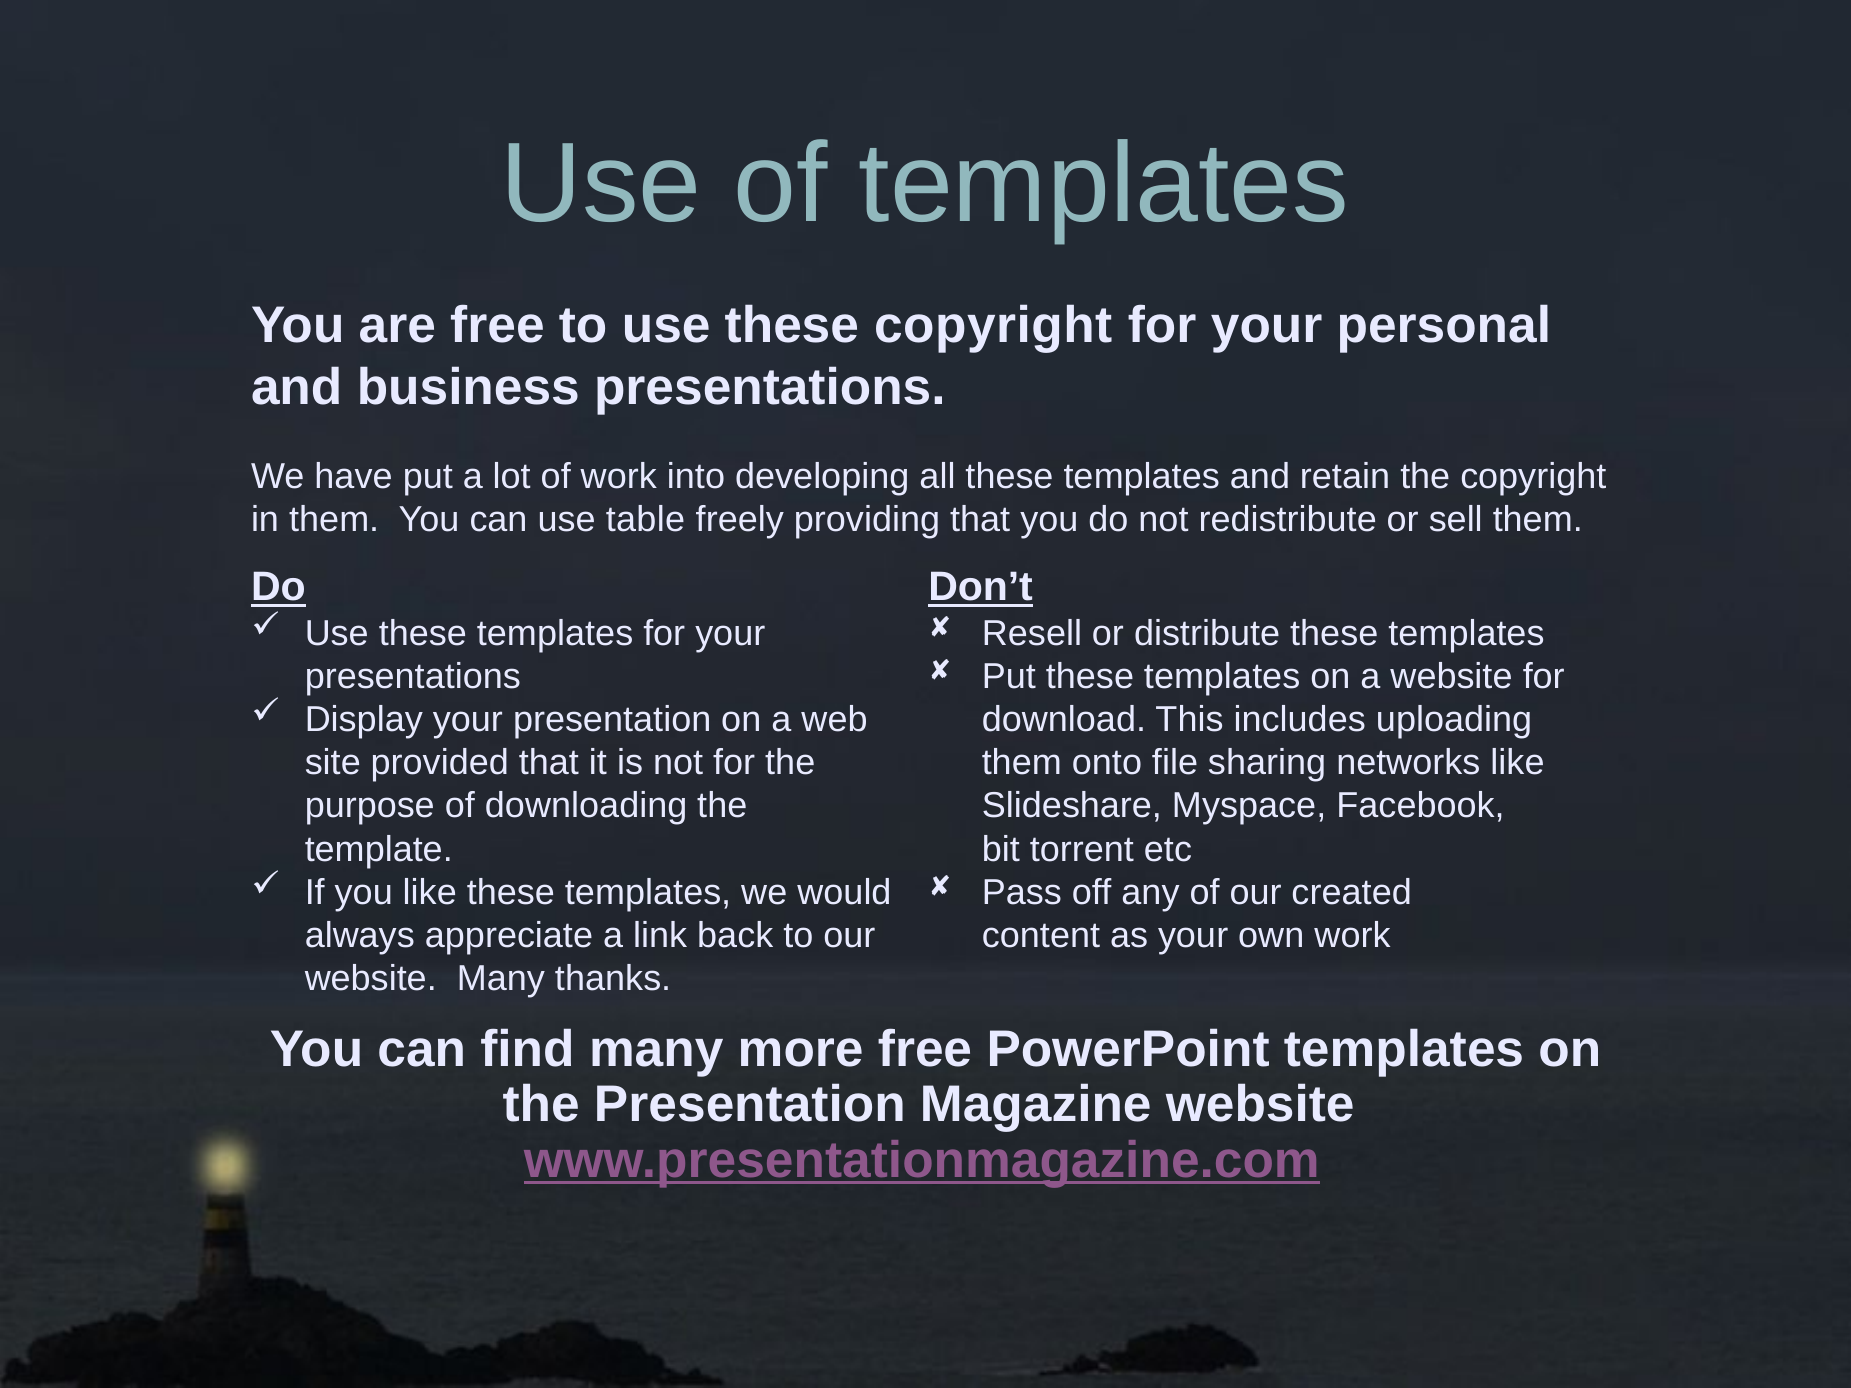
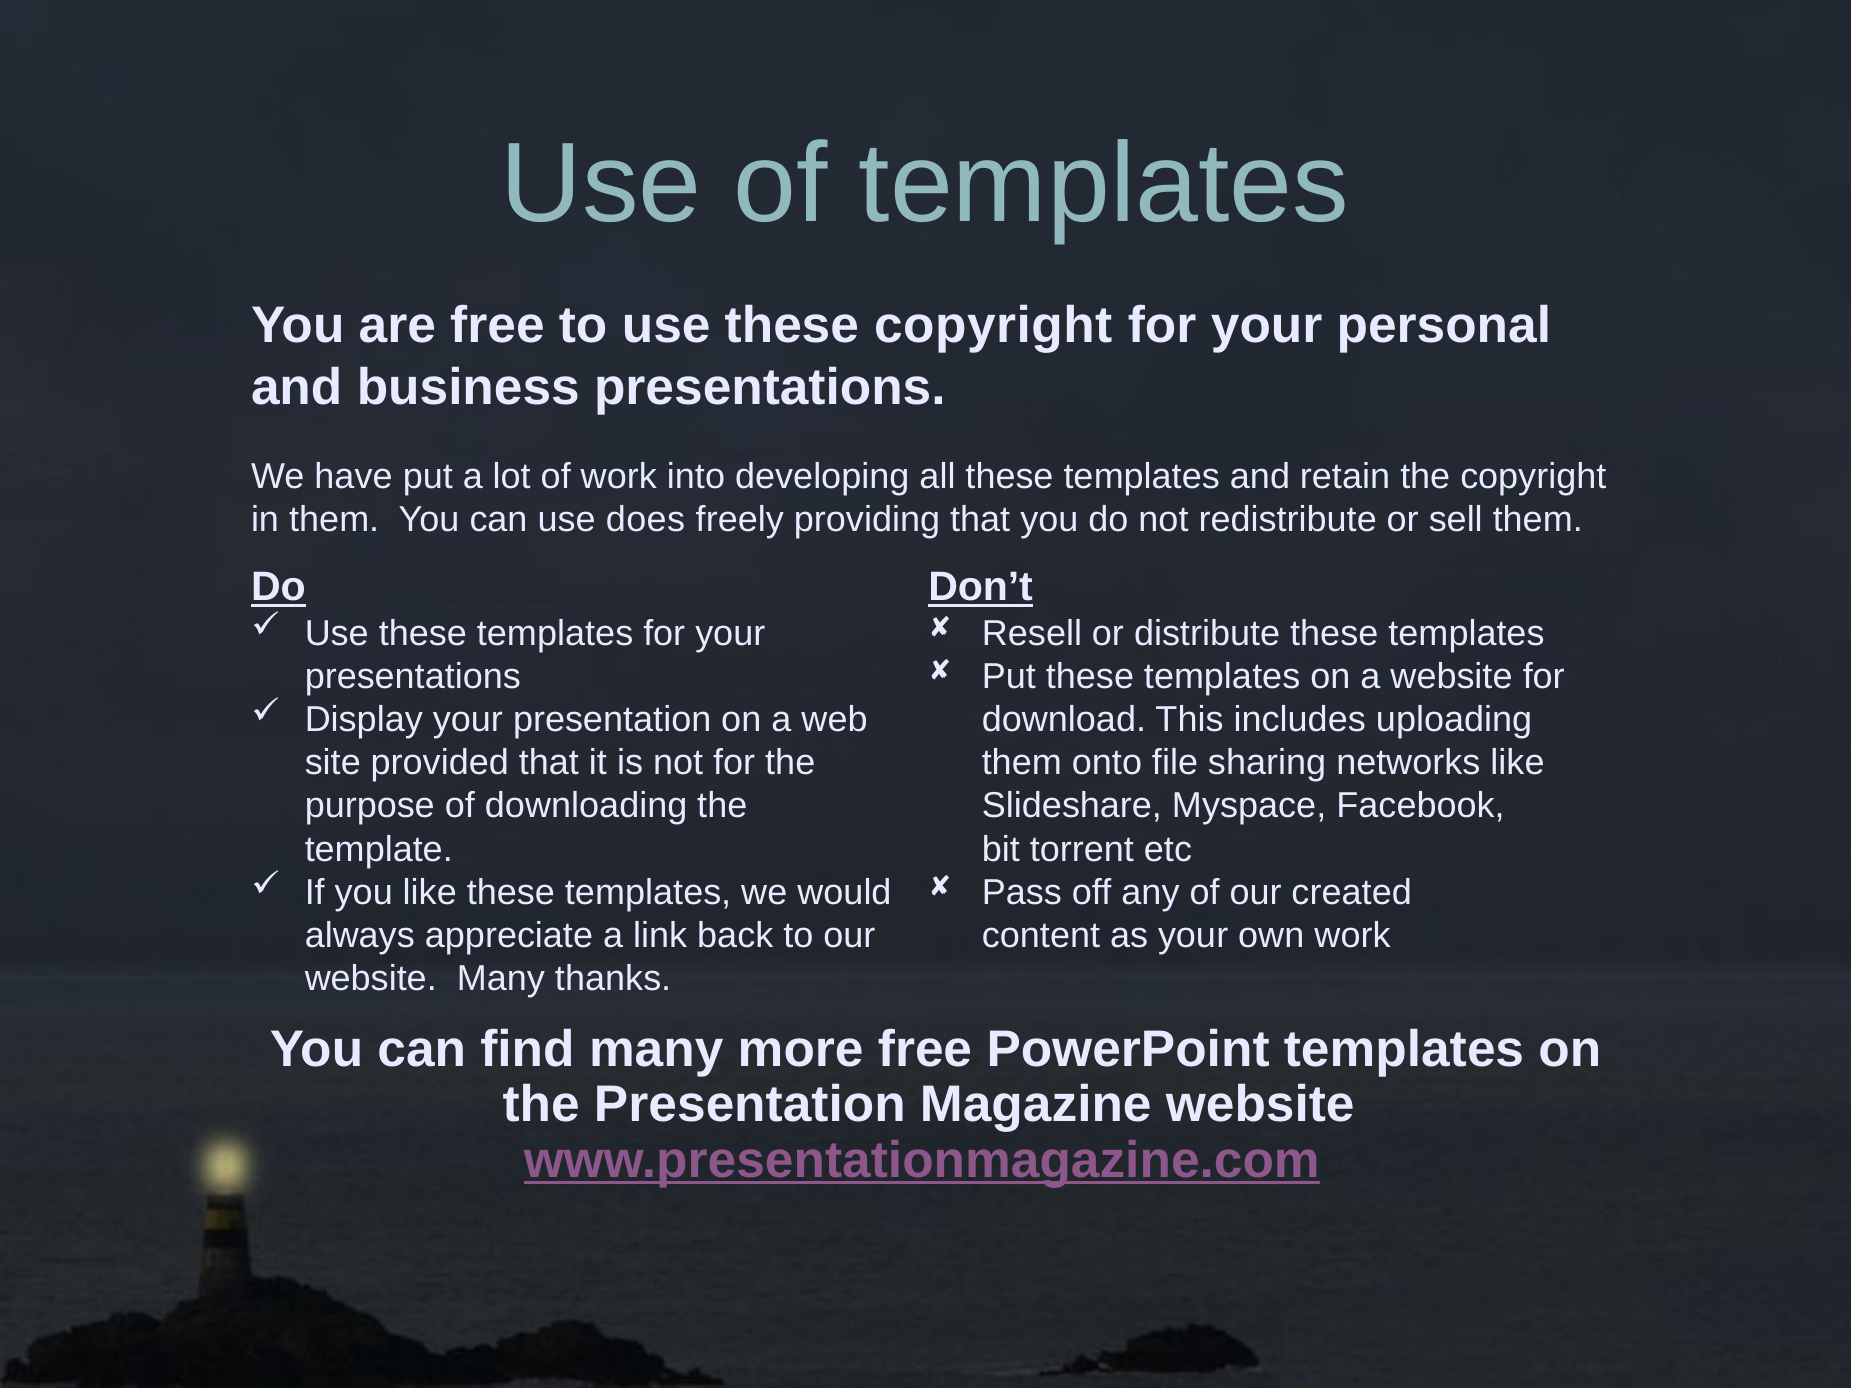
table: table -> does
